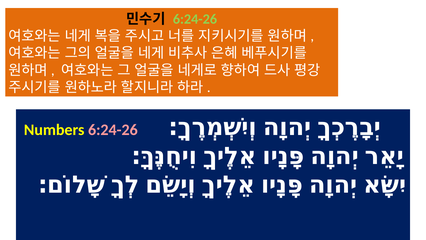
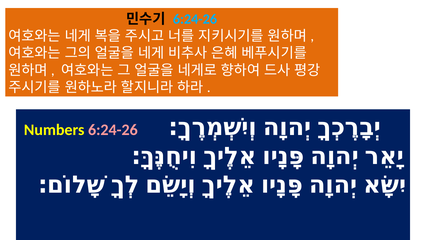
6:24-26 at (195, 19) colour: light green -> light blue
